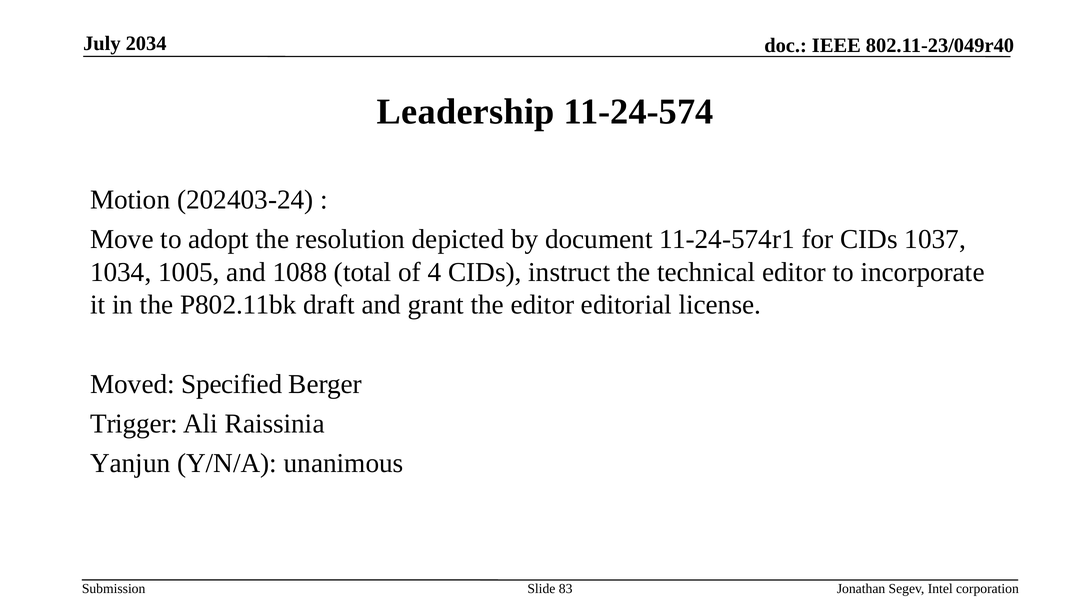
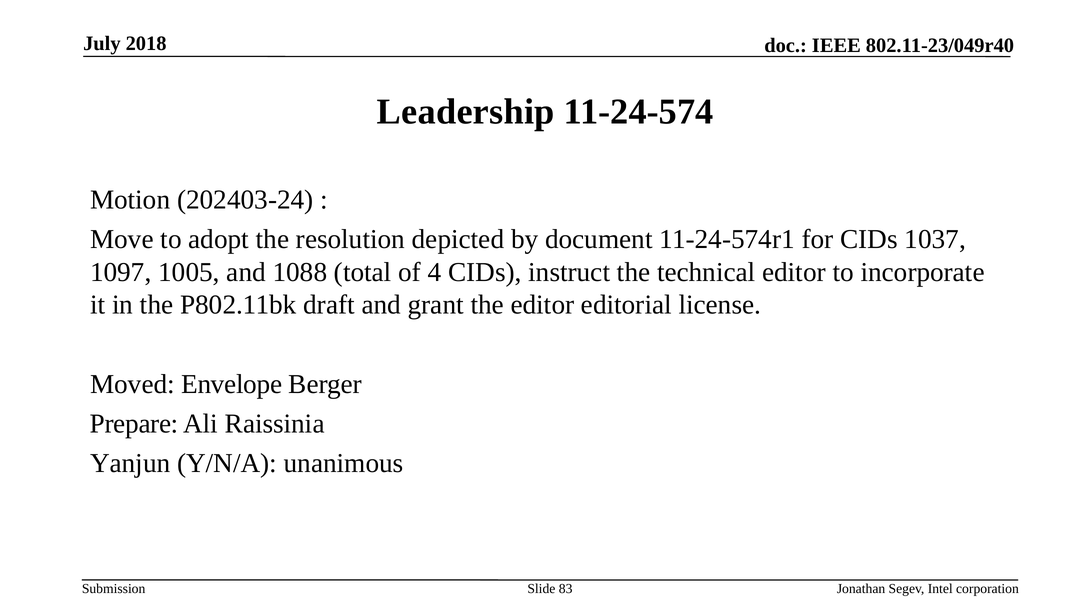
2034: 2034 -> 2018
1034: 1034 -> 1097
Specified: Specified -> Envelope
Trigger: Trigger -> Prepare
